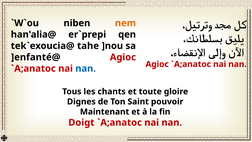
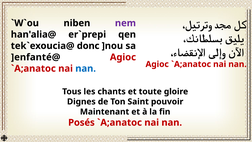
nem colour: orange -> purple
tahe: tahe -> donc
Doigt: Doigt -> Posés
